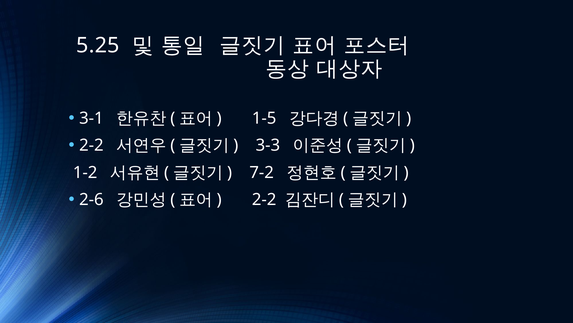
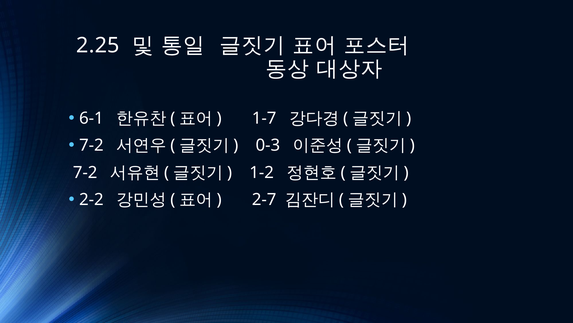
5.25: 5.25 -> 2.25
3-1: 3-1 -> 6-1
1-5: 1-5 -> 1-7
2-2 at (91, 145): 2-2 -> 7-2
3-3: 3-3 -> 0-3
1-2 at (85, 172): 1-2 -> 7-2
7-2: 7-2 -> 1-2
2-6: 2-6 -> 2-2
2-2 at (264, 199): 2-2 -> 2-7
